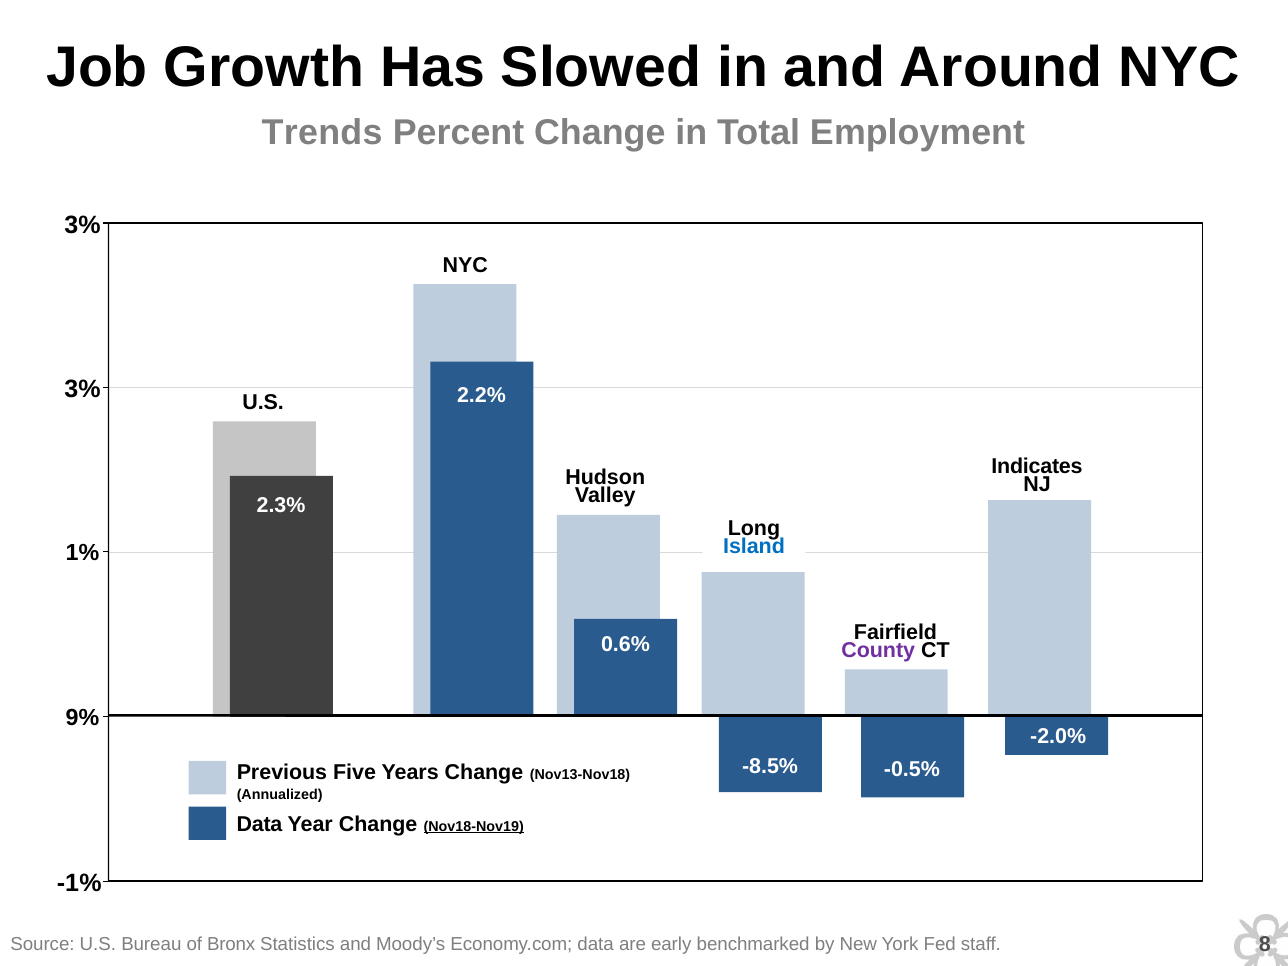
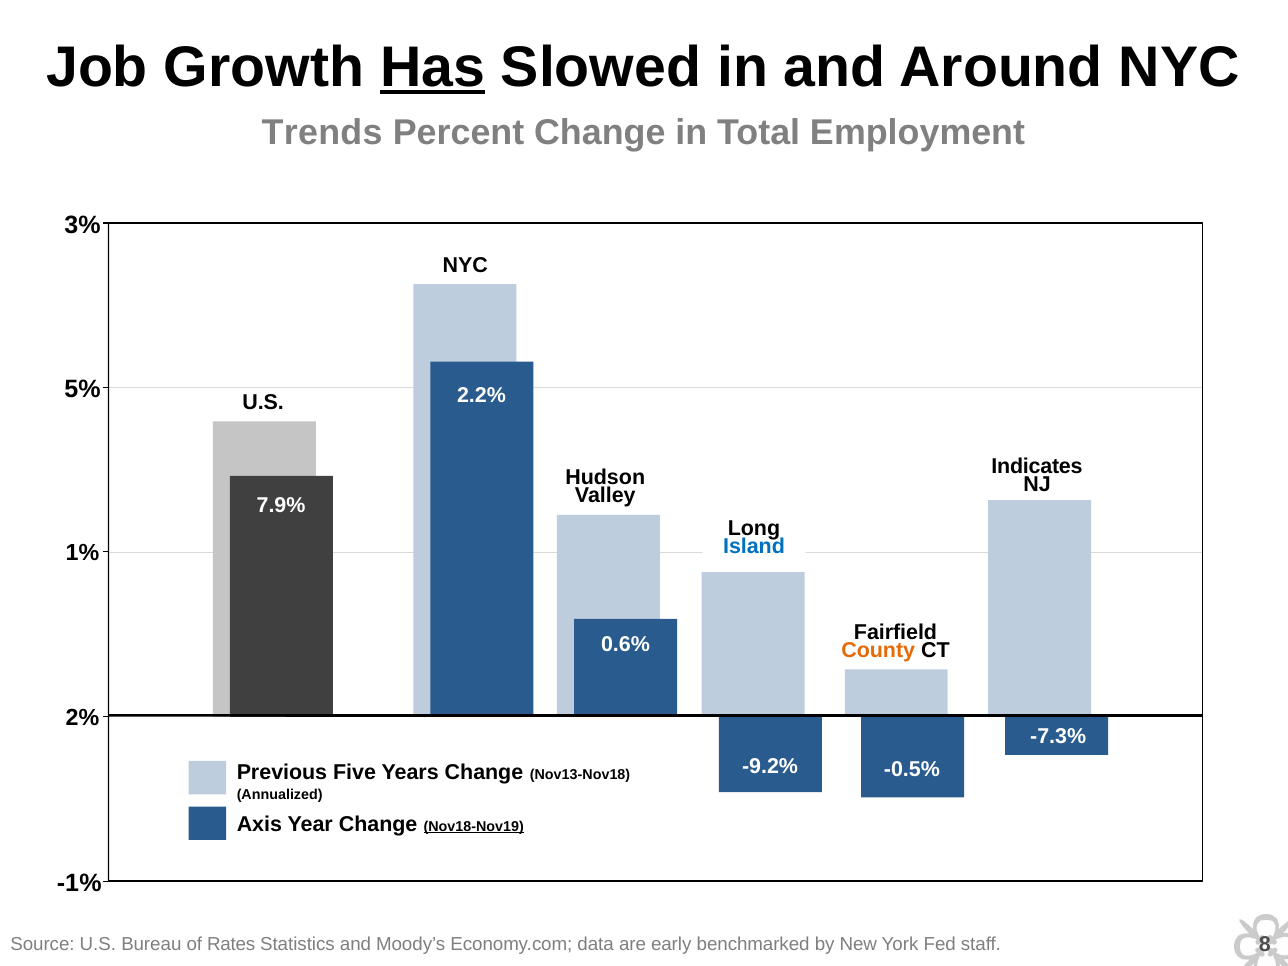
Has underline: none -> present
3% at (82, 389): 3% -> 5%
2.3%: 2.3% -> 7.9%
County colour: purple -> orange
9%: 9% -> 2%
-2.0%: -2.0% -> -7.3%
-8.5%: -8.5% -> -9.2%
Data at (259, 824): Data -> Axis
Bronx: Bronx -> Rates
